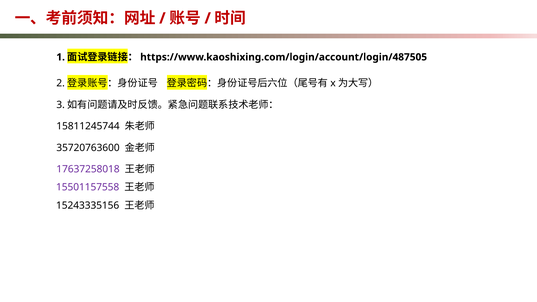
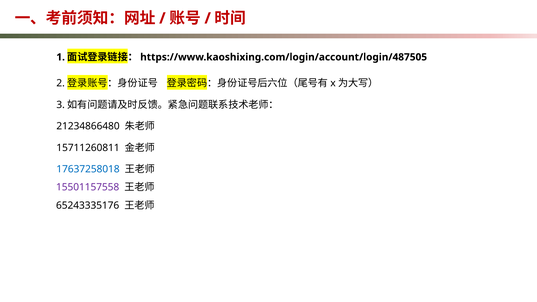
15811245744: 15811245744 -> 21234866480
35720763600: 35720763600 -> 15711260811
17637258018 colour: purple -> blue
15243335156: 15243335156 -> 65243335176
